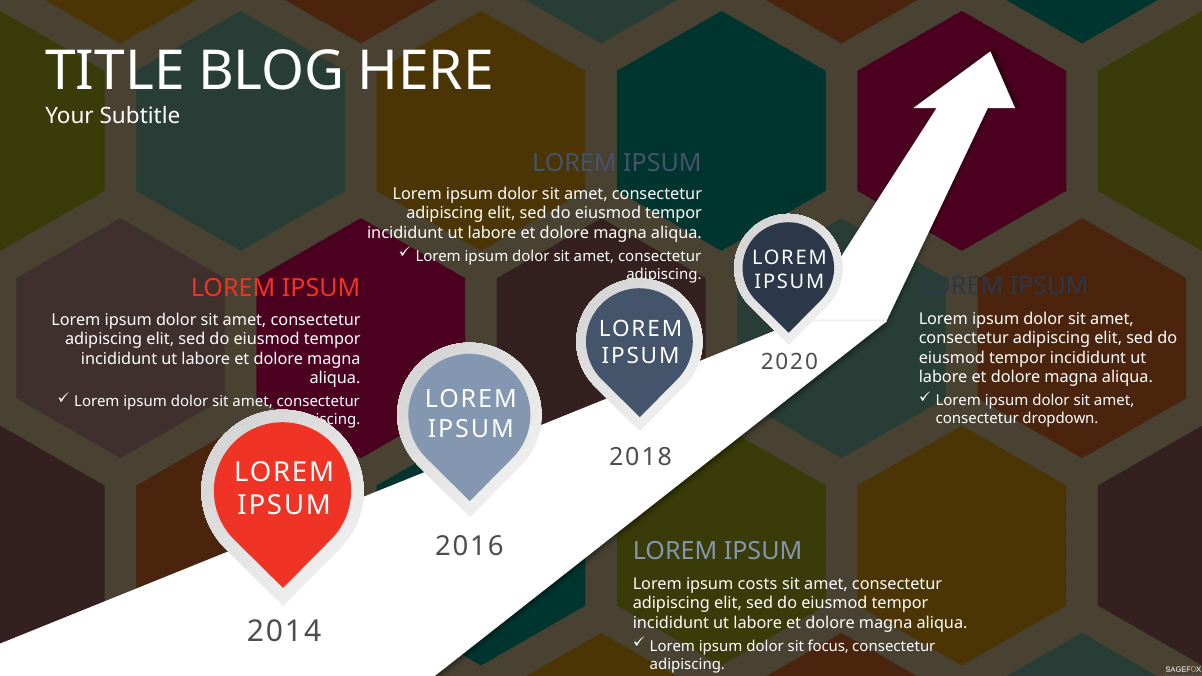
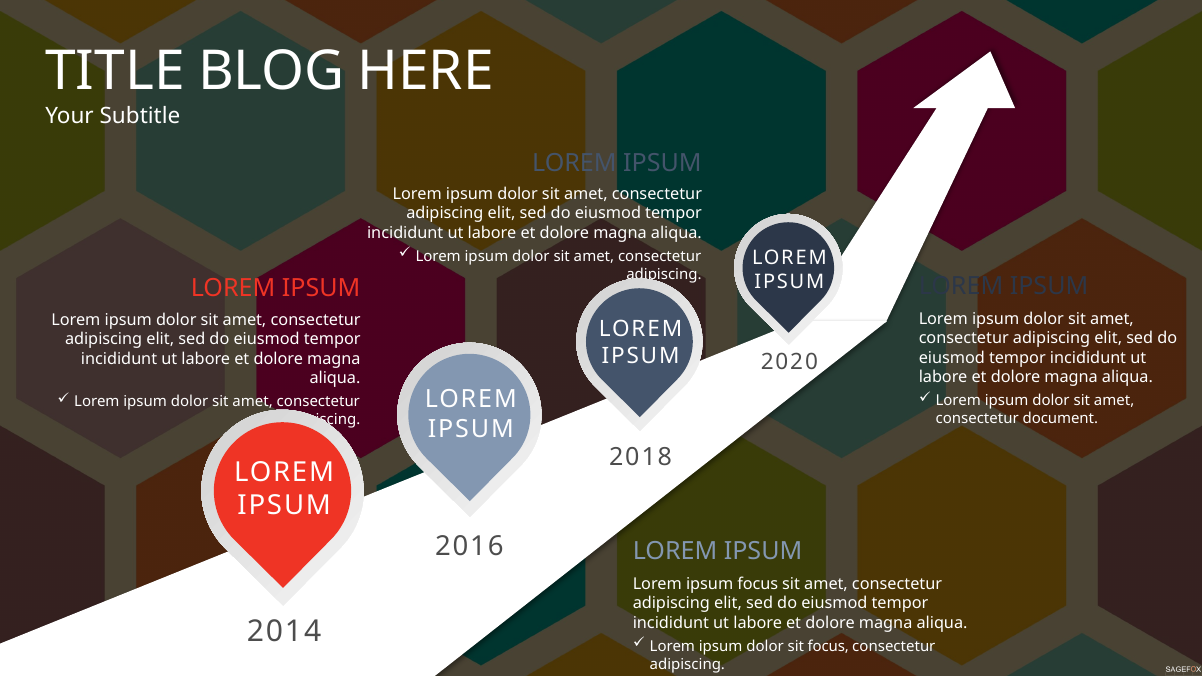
dropdown: dropdown -> document
ipsum costs: costs -> focus
